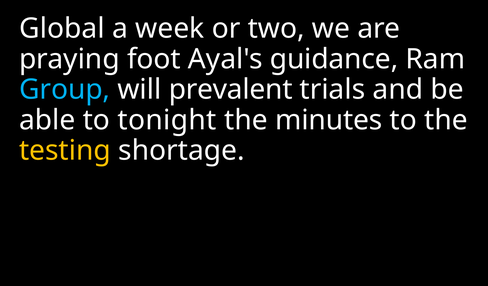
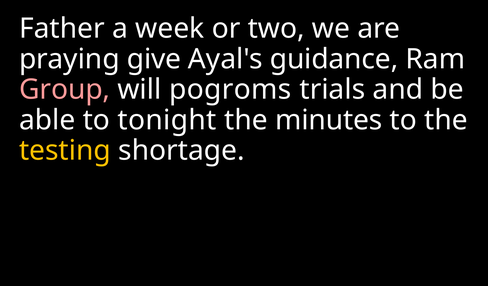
Global: Global -> Father
foot: foot -> give
Group colour: light blue -> pink
prevalent: prevalent -> pogroms
